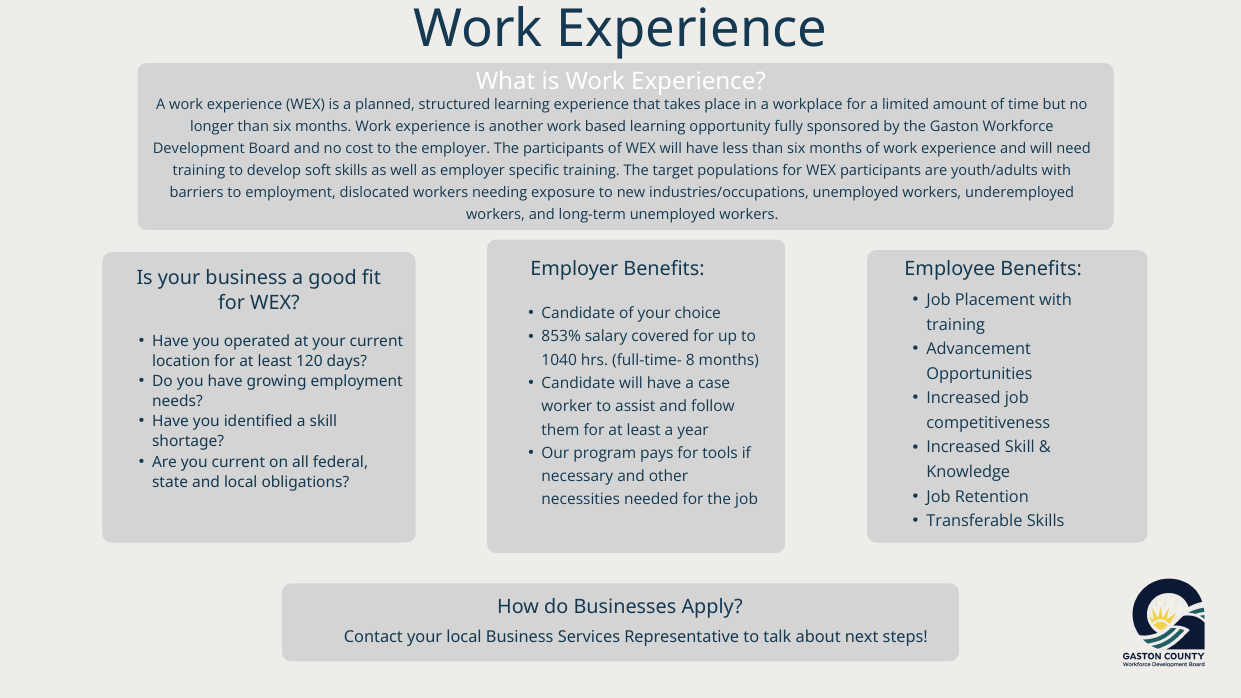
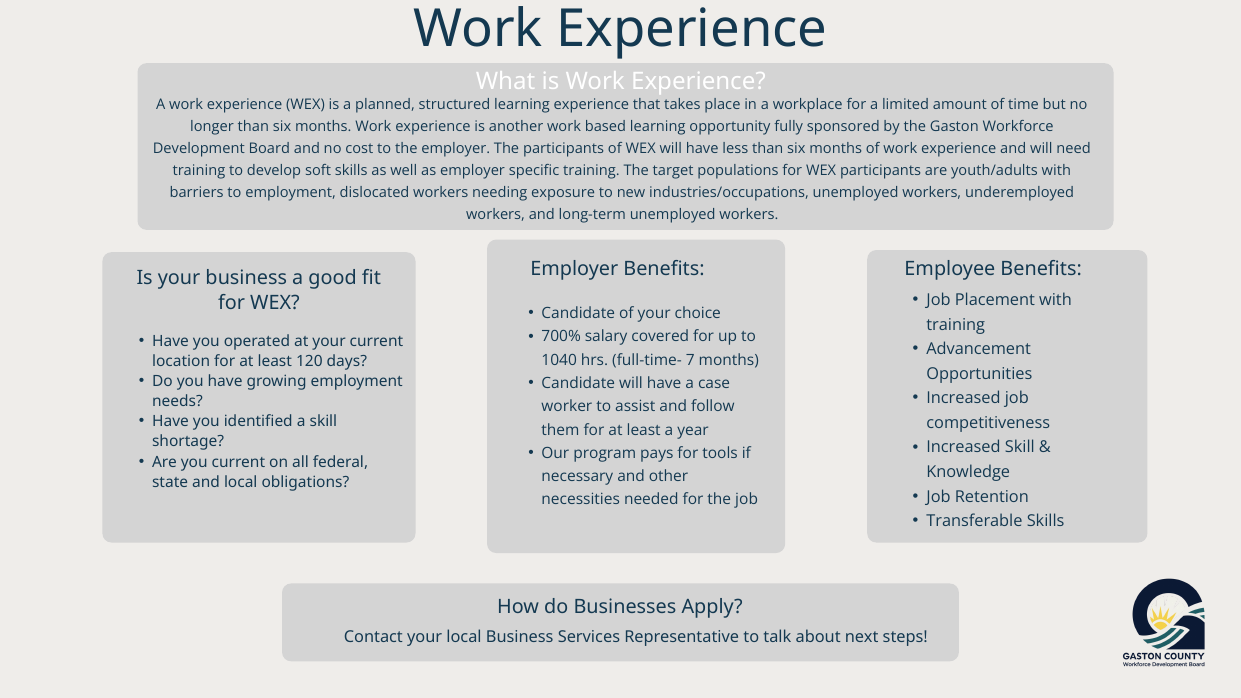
853%: 853% -> 700%
8: 8 -> 7
